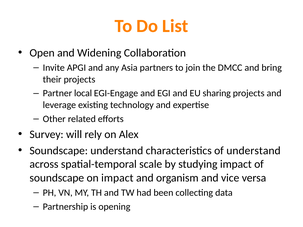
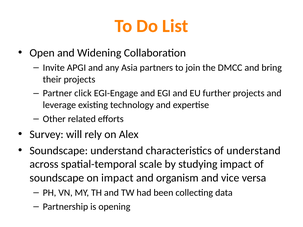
local: local -> click
sharing: sharing -> further
